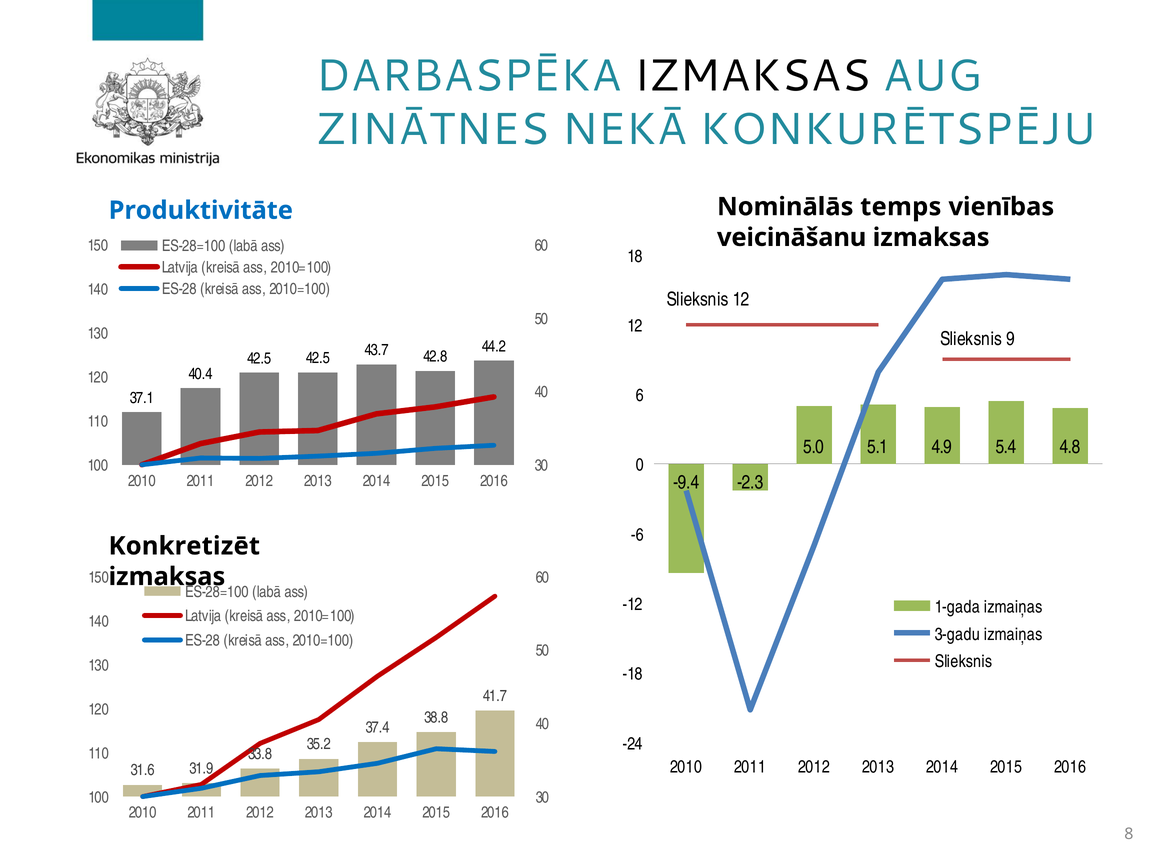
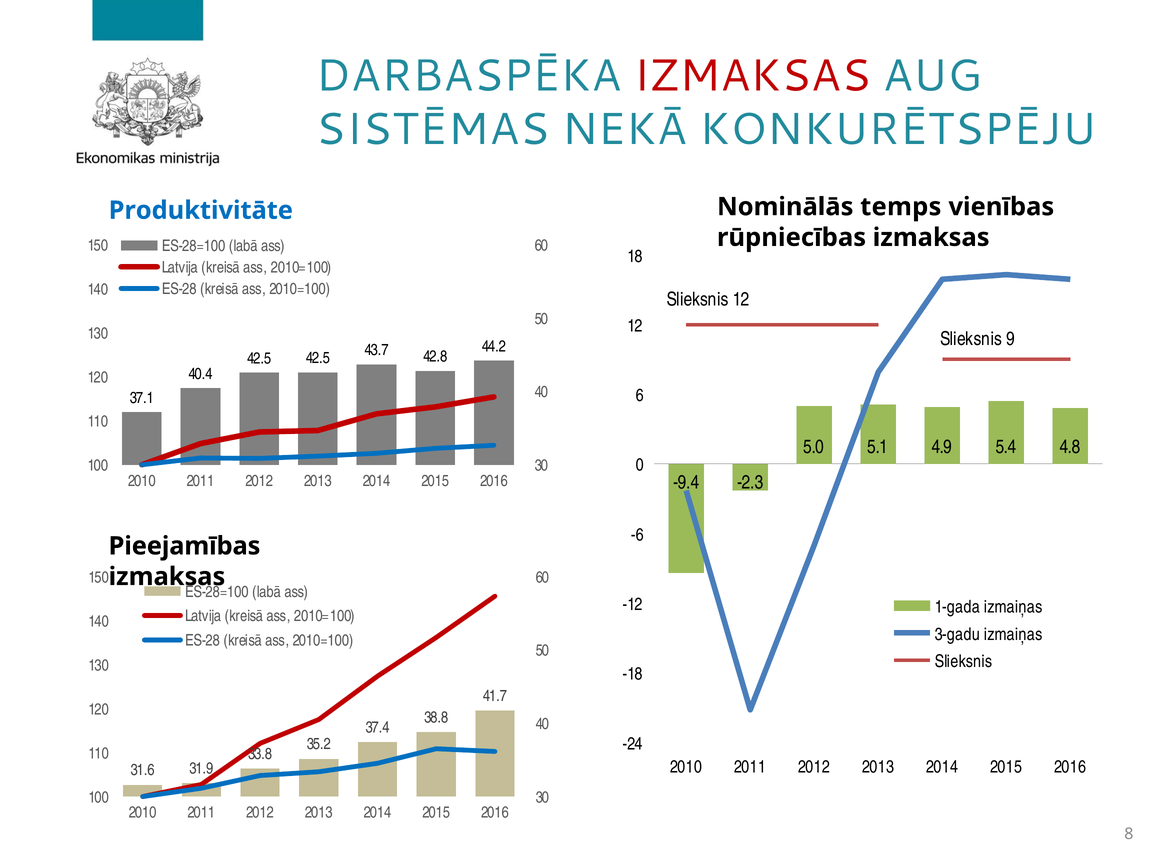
IZMAKSAS at (752, 76) colour: black -> red
ZINĀTNES: ZINĀTNES -> SISTĒMAS
veicināšanu: veicināšanu -> rūpniecības
Konkretizēt: Konkretizēt -> Pieejamības
